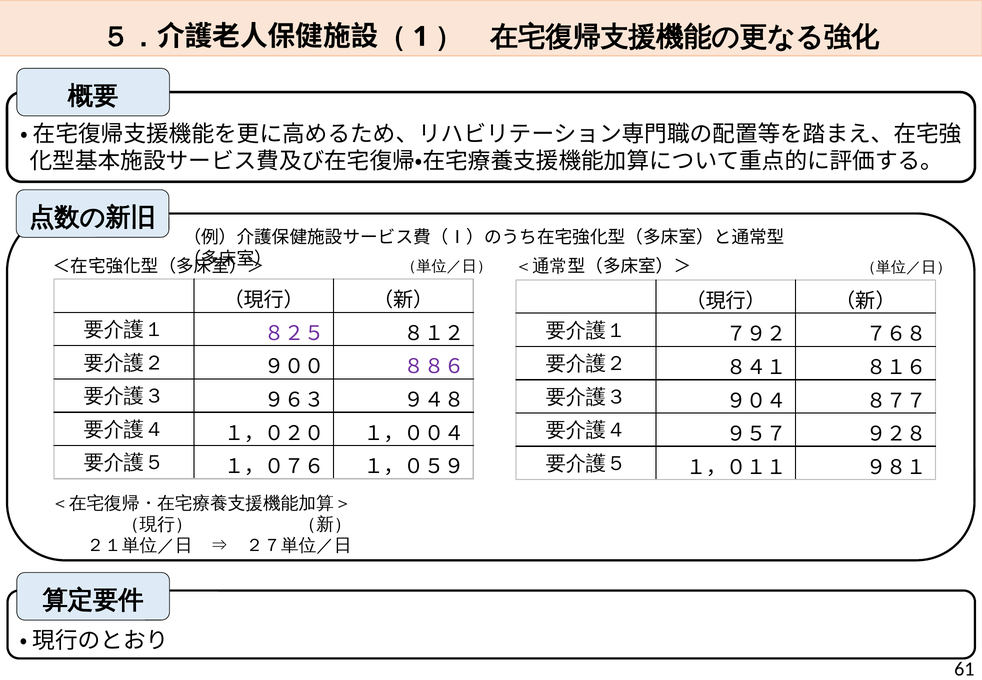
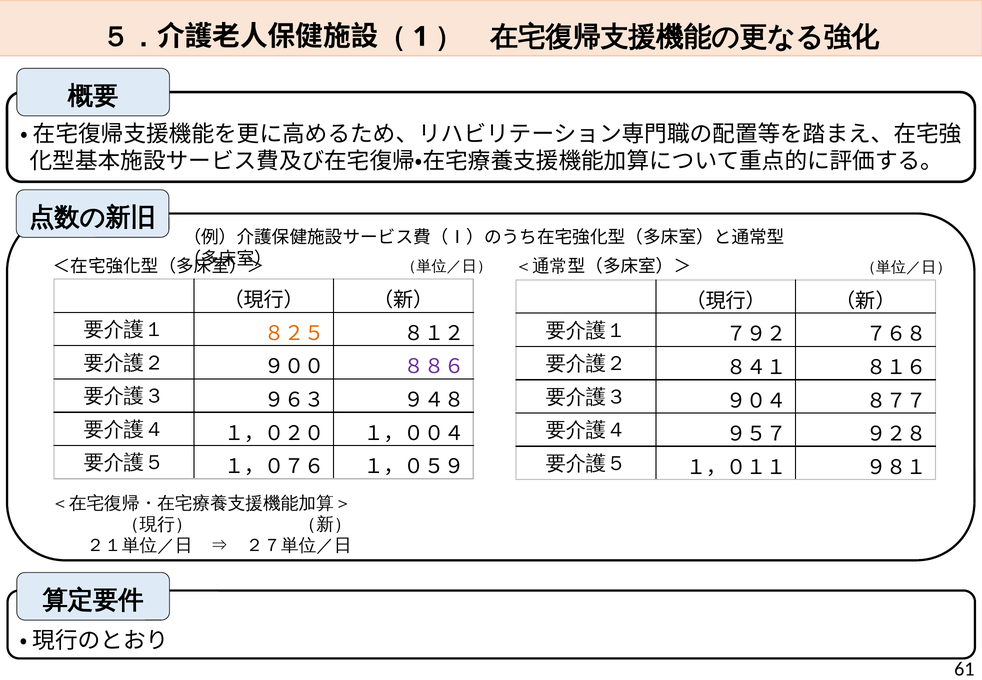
８２５ colour: purple -> orange
